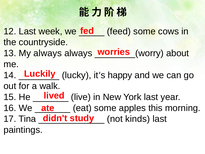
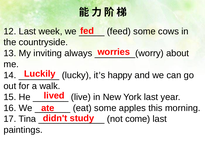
My always: always -> inviting
kinds: kinds -> come
